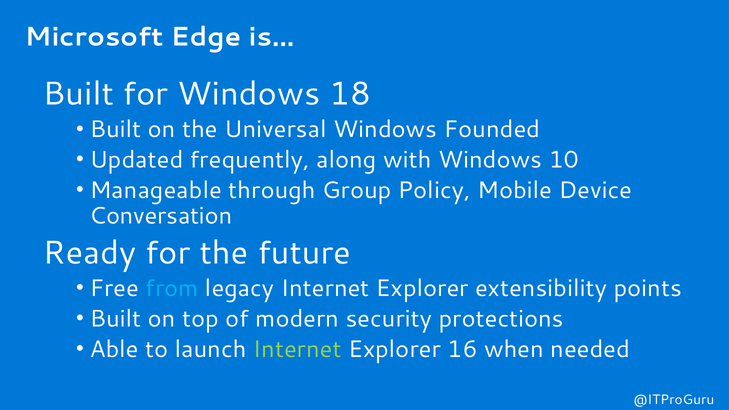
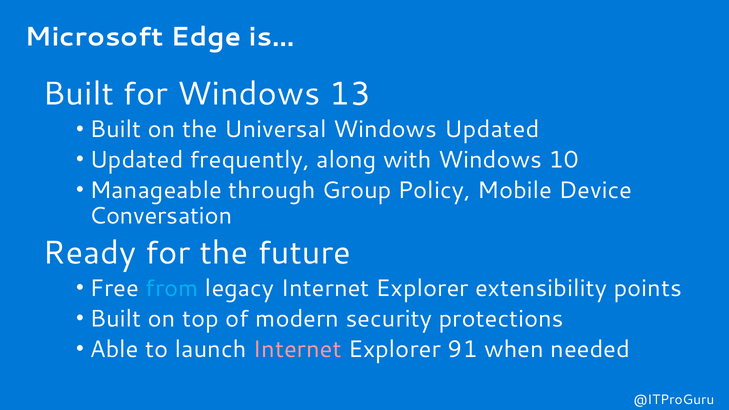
18: 18 -> 13
Windows Founded: Founded -> Updated
Internet at (297, 349) colour: light green -> pink
16: 16 -> 91
